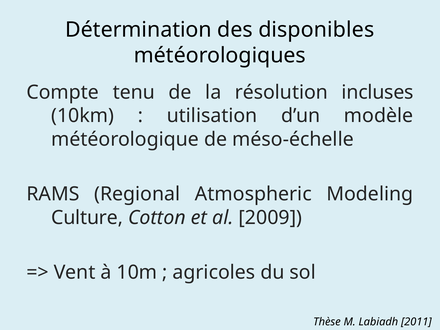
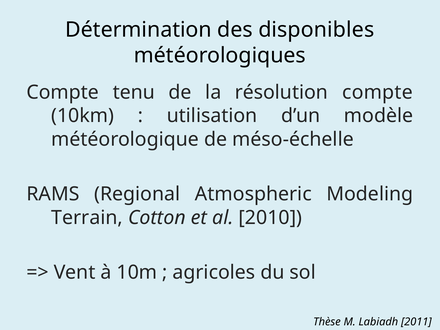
résolution incluses: incluses -> compte
Culture: Culture -> Terrain
2009: 2009 -> 2010
